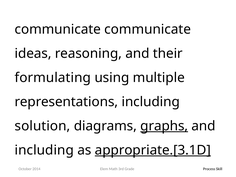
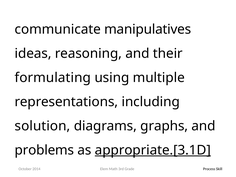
communicate communicate: communicate -> manipulatives
graphs underline: present -> none
including at (44, 150): including -> problems
